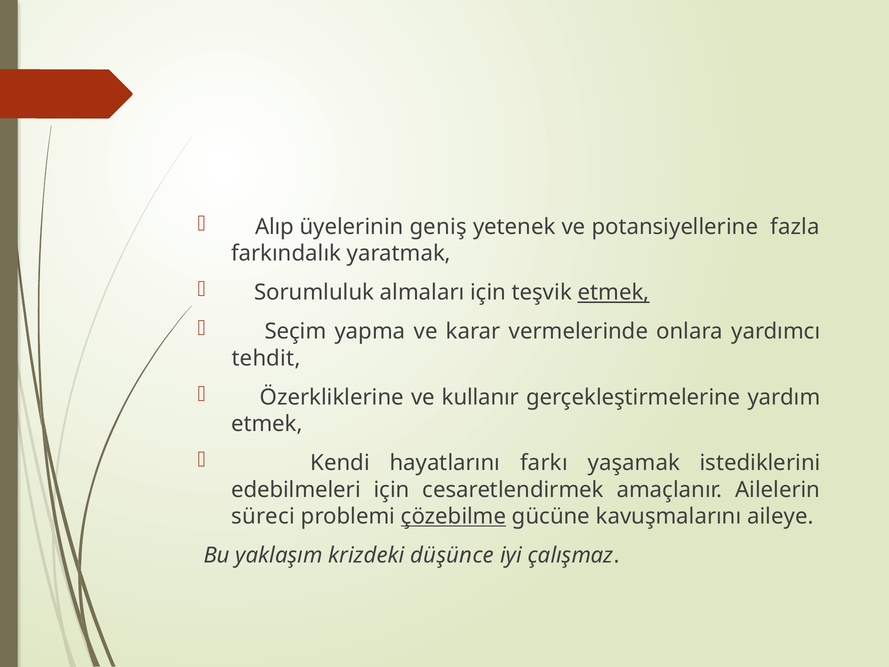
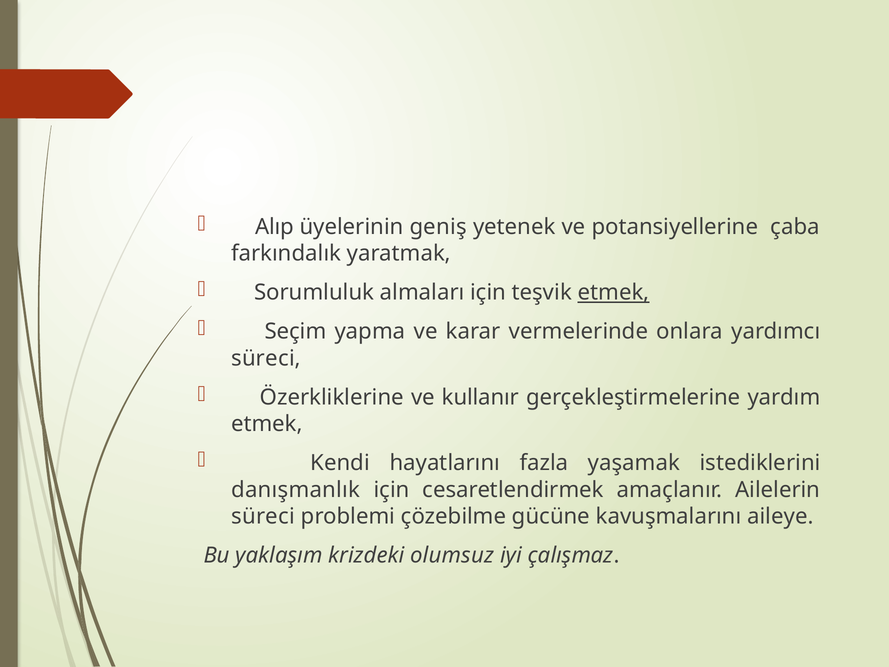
fazla: fazla -> çaba
tehdit at (266, 358): tehdit -> süreci
farkı: farkı -> fazla
edebilmeleri: edebilmeleri -> danışmanlık
çözebilme underline: present -> none
düşünce: düşünce -> olumsuz
